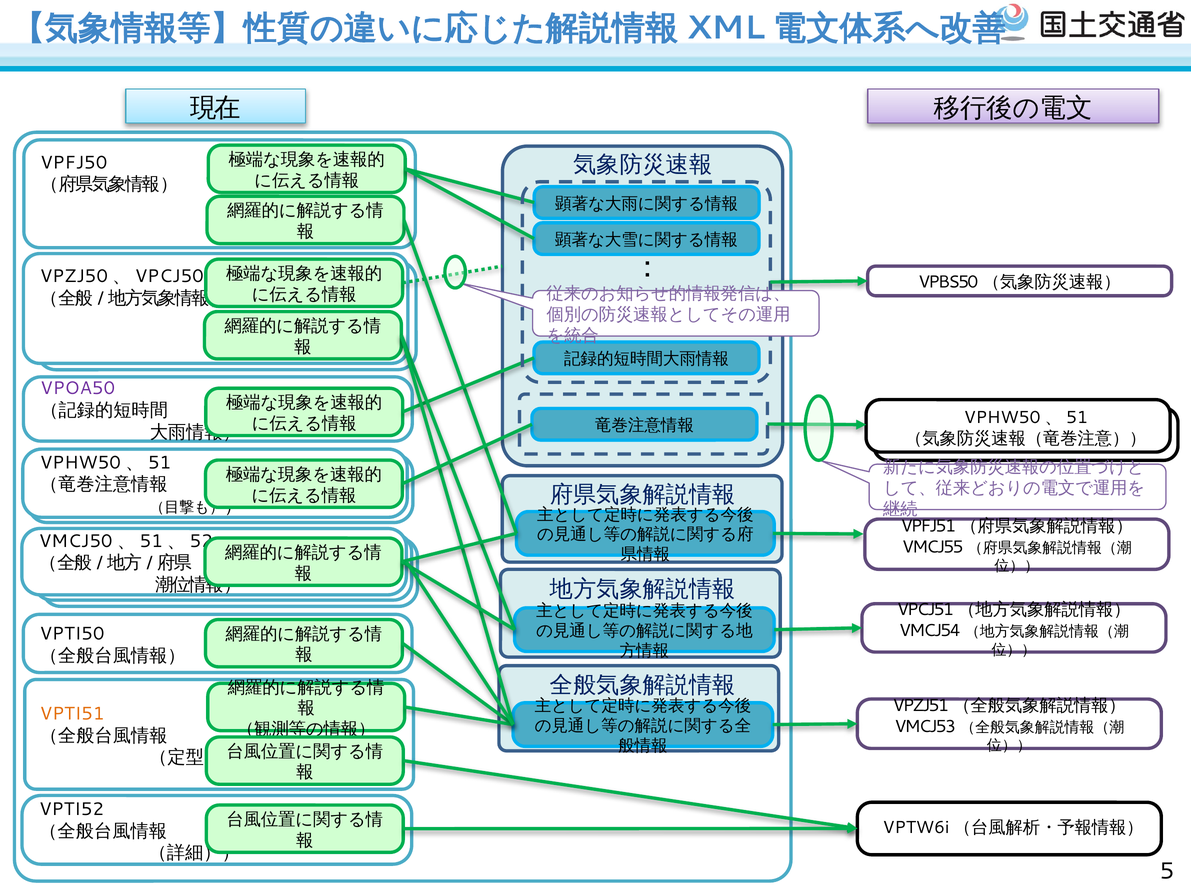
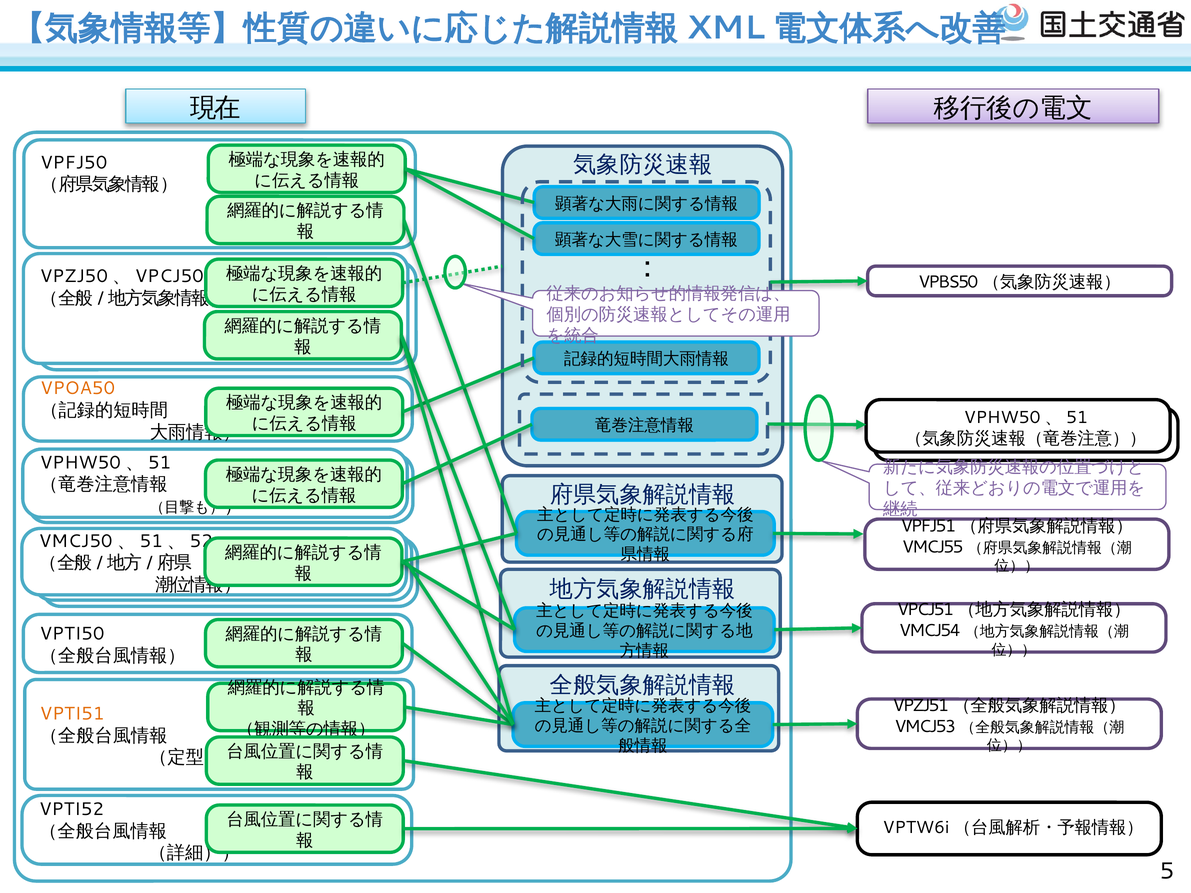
VPOA50 colour: purple -> orange
